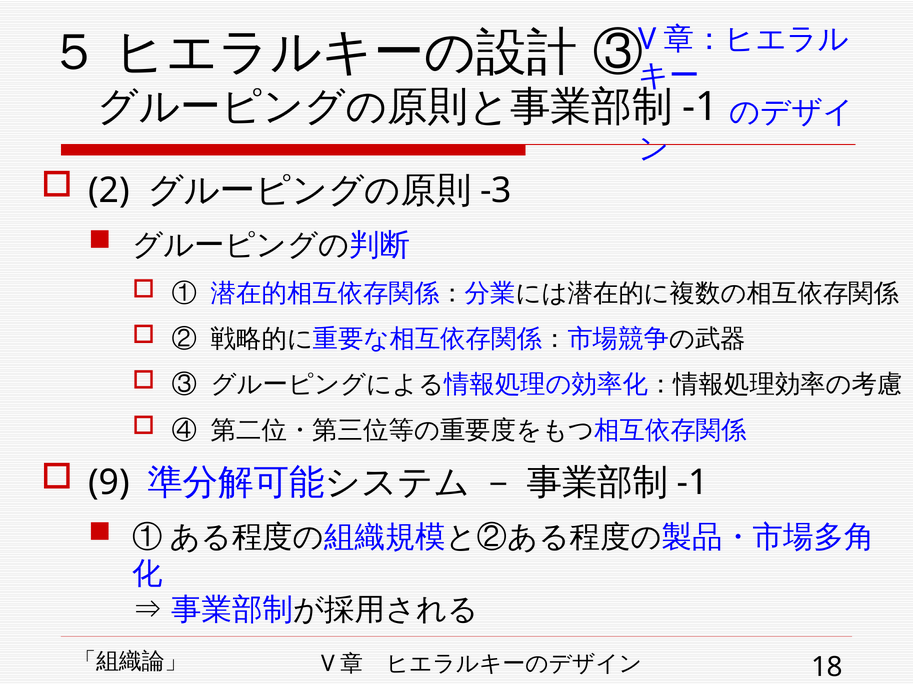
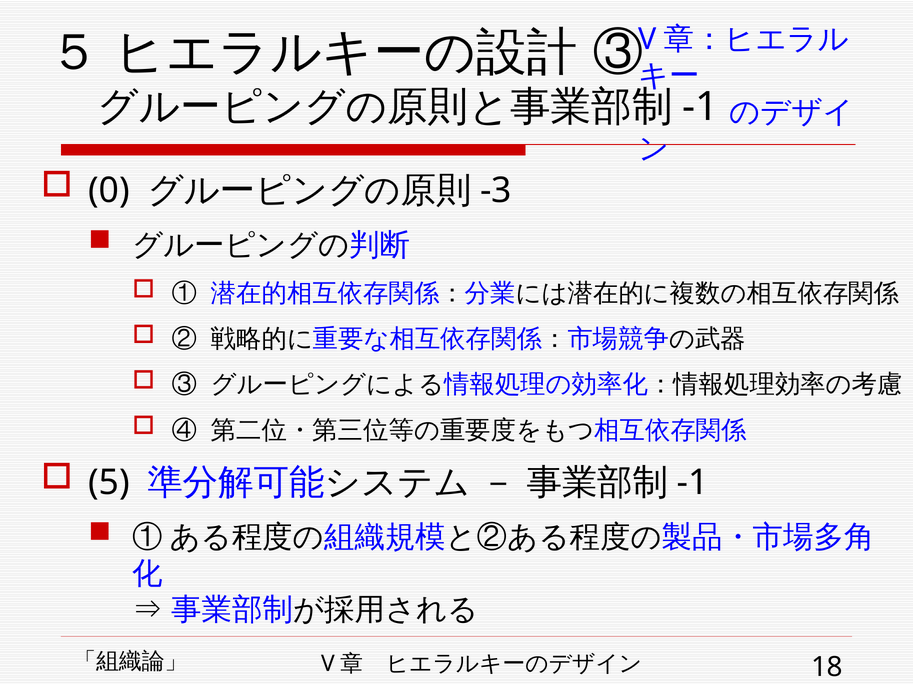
2: 2 -> 0
9: 9 -> 5
